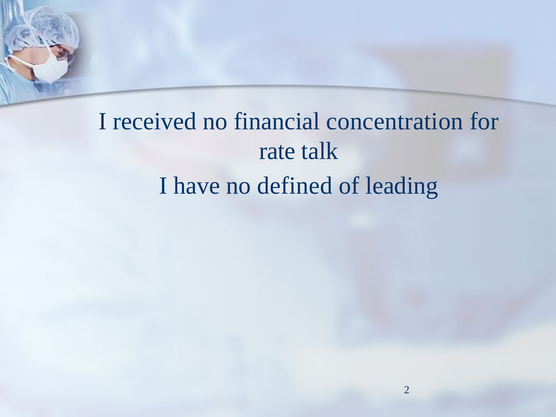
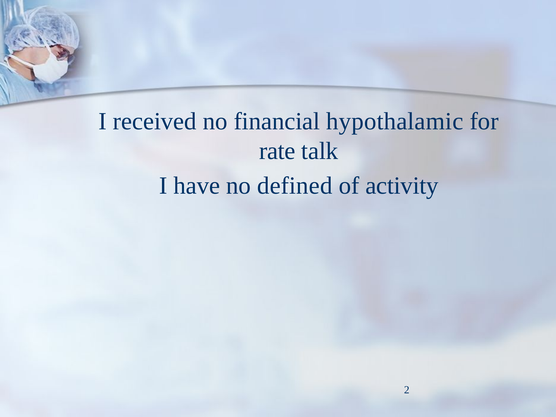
concentration: concentration -> hypothalamic
leading: leading -> activity
